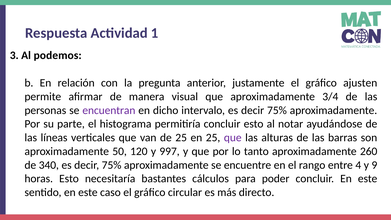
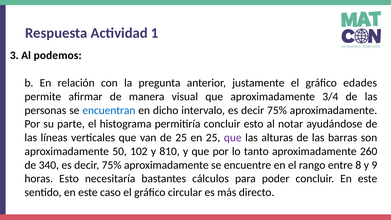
ajusten: ajusten -> edades
encuentran colour: purple -> blue
120: 120 -> 102
997: 997 -> 810
4: 4 -> 8
